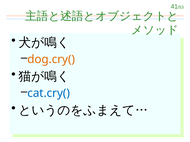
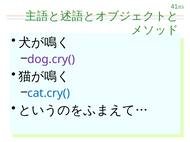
dog.cry( colour: orange -> purple
